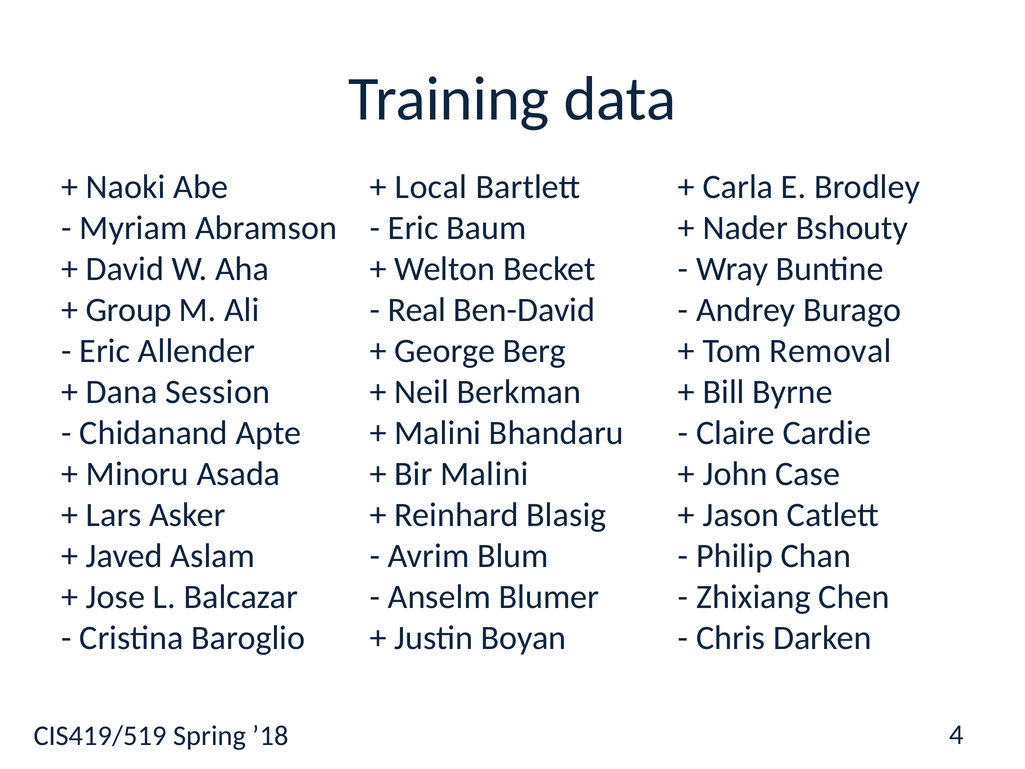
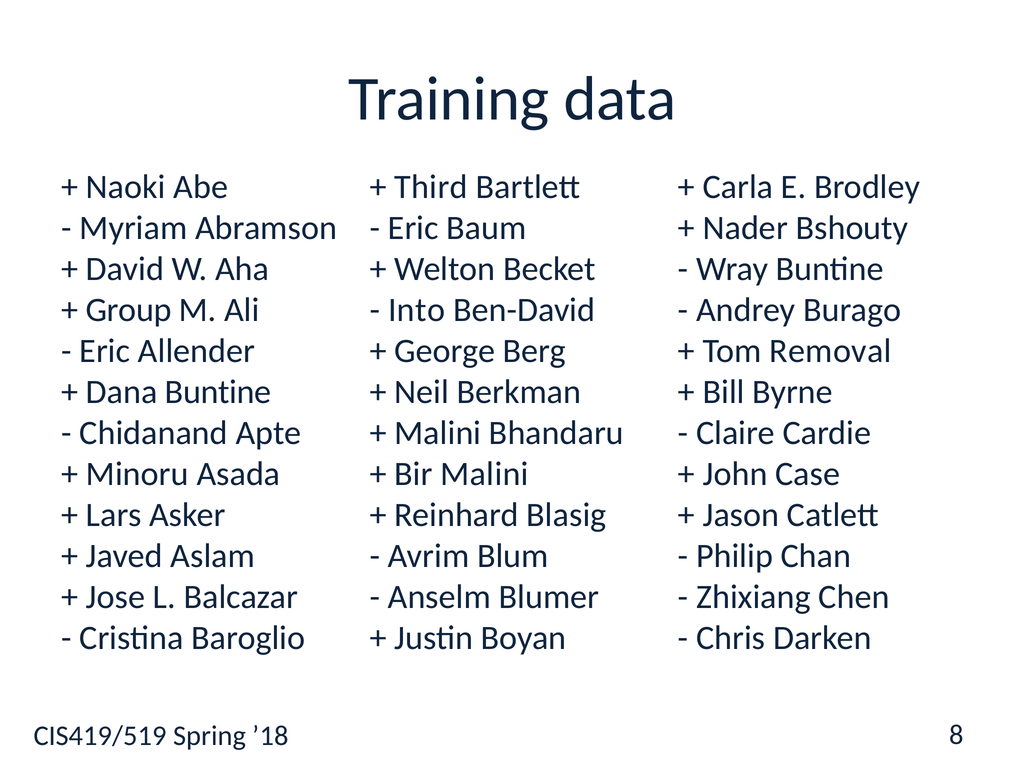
Local: Local -> Third
Real: Real -> Into
Dana Session: Session -> Buntine
4: 4 -> 8
